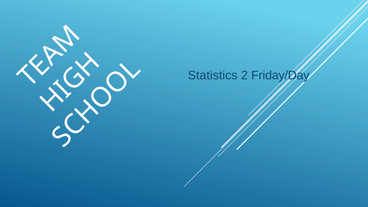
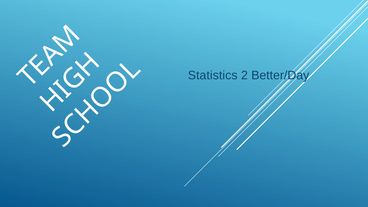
Friday/Day: Friday/Day -> Better/Day
